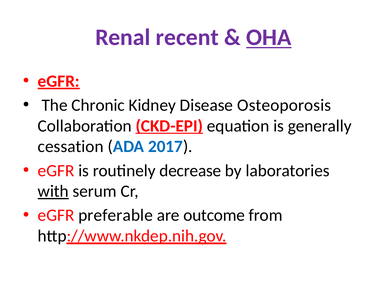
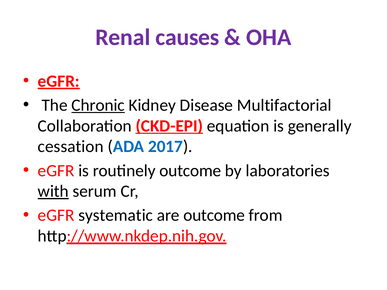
recent: recent -> causes
OHA underline: present -> none
Chronic underline: none -> present
Osteoporosis: Osteoporosis -> Multifactorial
routinely decrease: decrease -> outcome
preferable: preferable -> systematic
